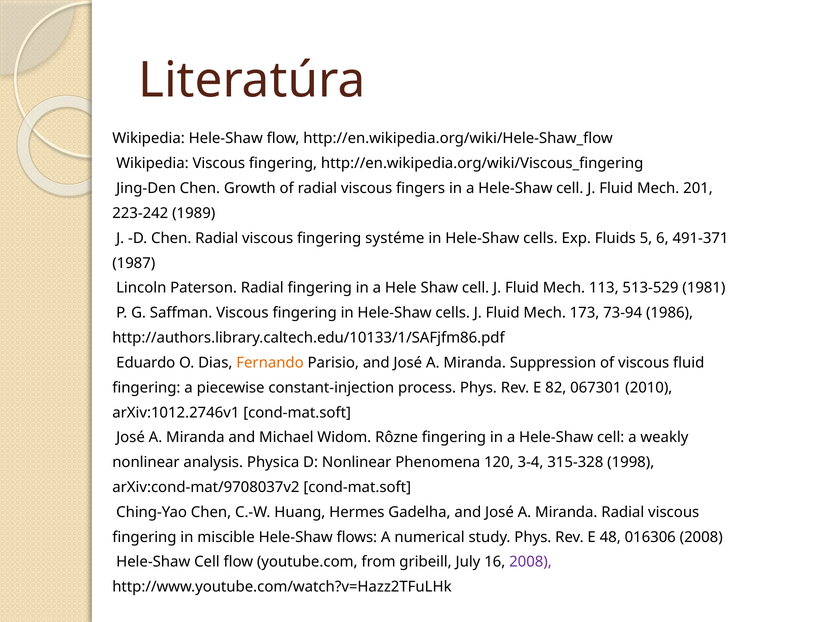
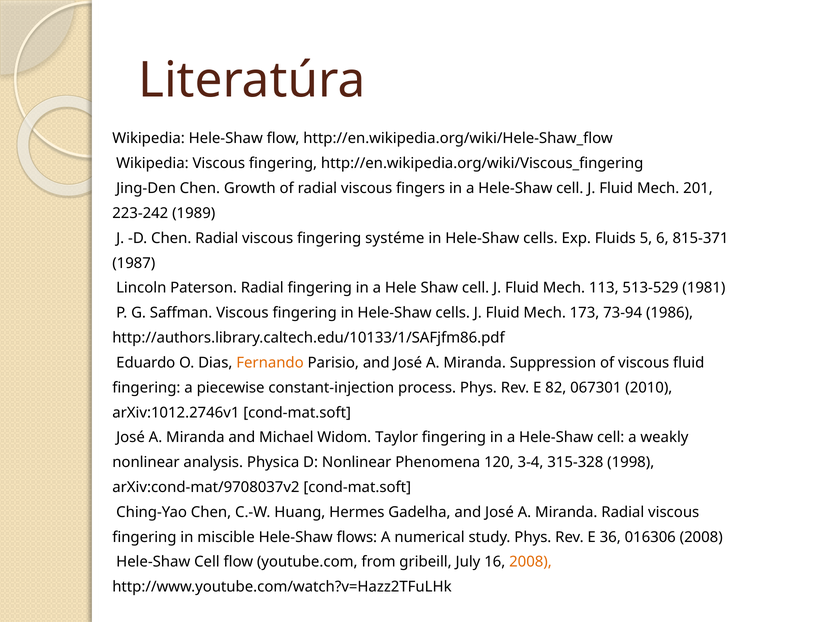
491-371: 491-371 -> 815-371
Rôzne: Rôzne -> Taylor
48: 48 -> 36
2008 at (530, 562) colour: purple -> orange
